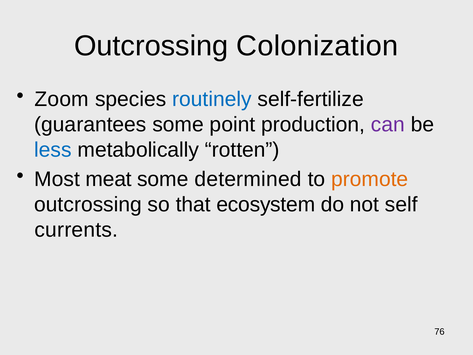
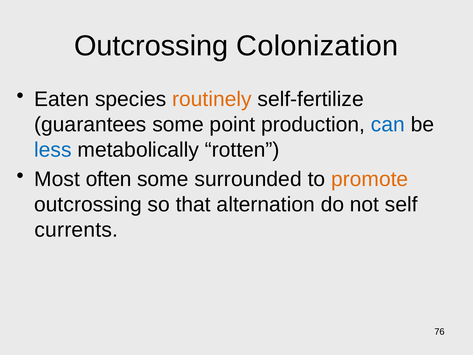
Zoom: Zoom -> Eaten
routinely colour: blue -> orange
can colour: purple -> blue
meat: meat -> often
determined: determined -> surrounded
ecosystem: ecosystem -> alternation
